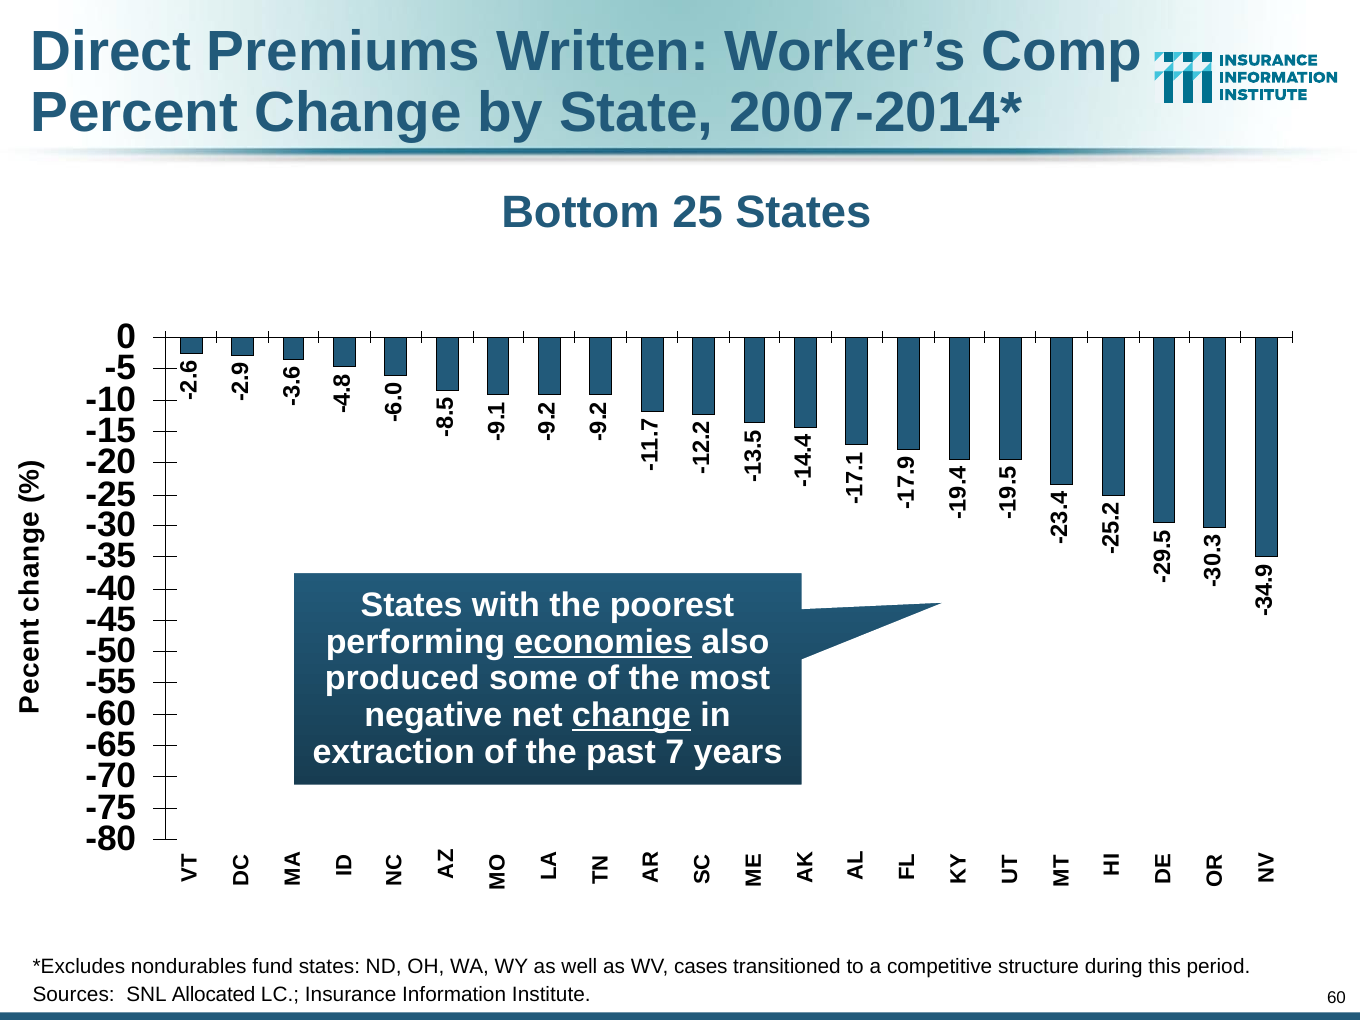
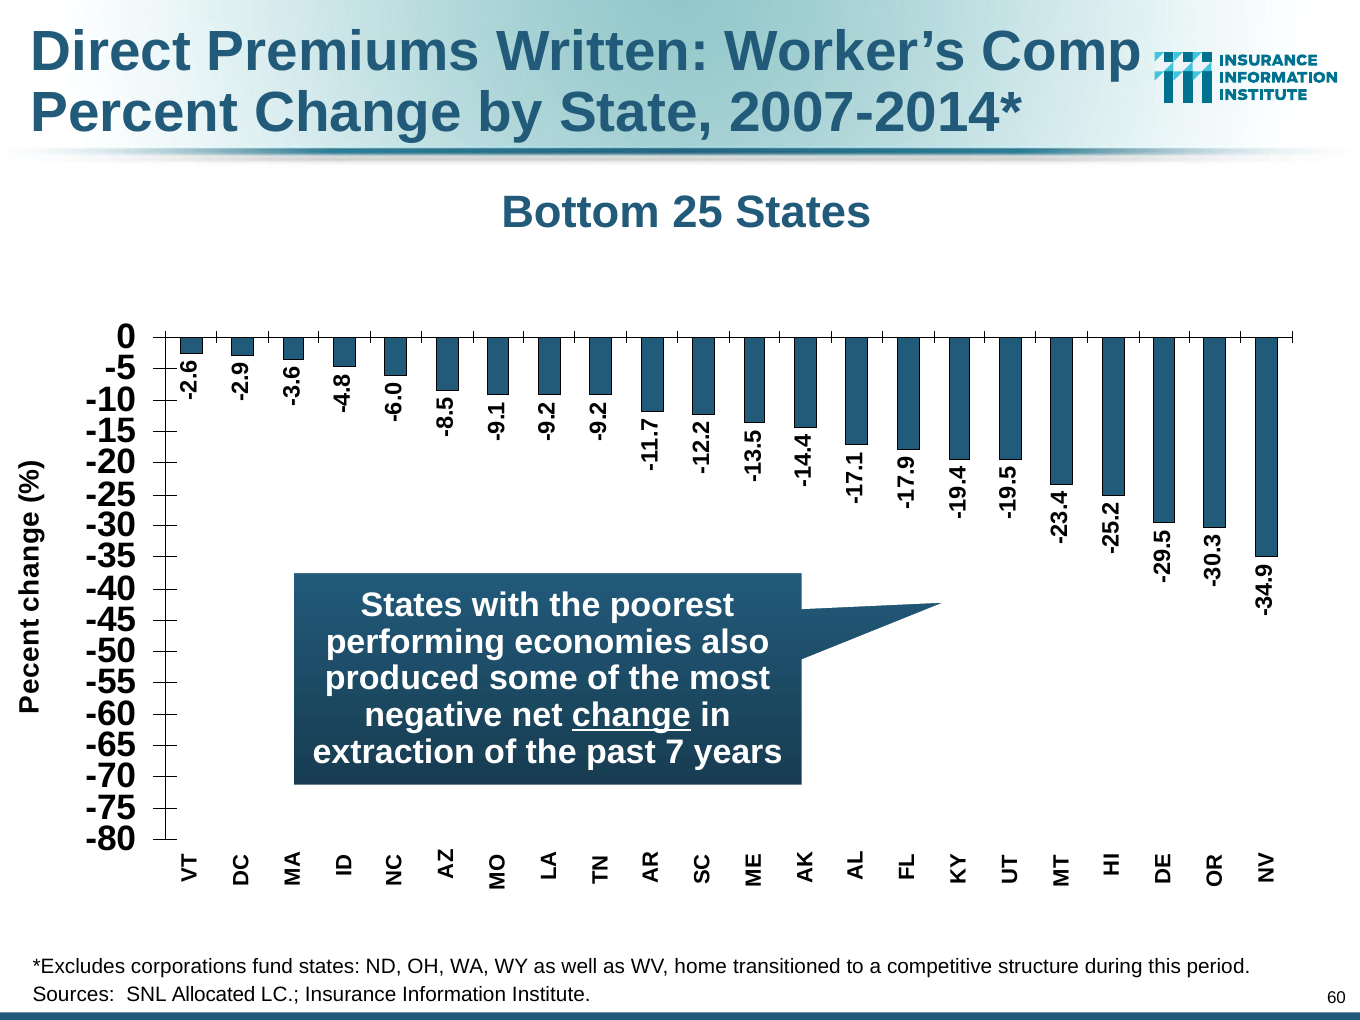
economies underline: present -> none
nondurables: nondurables -> corporations
cases: cases -> home
